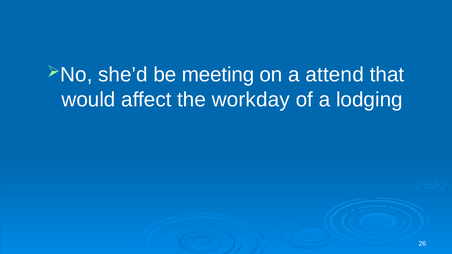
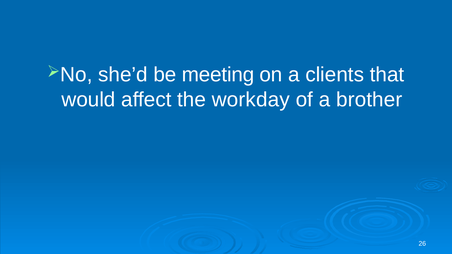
attend: attend -> clients
lodging: lodging -> brother
